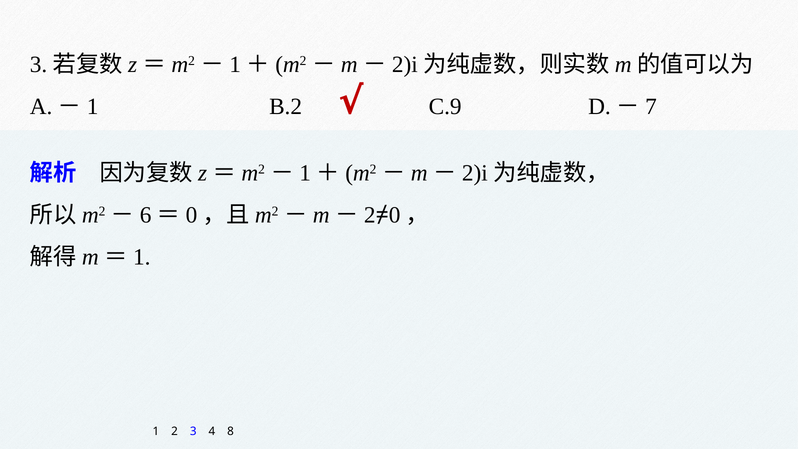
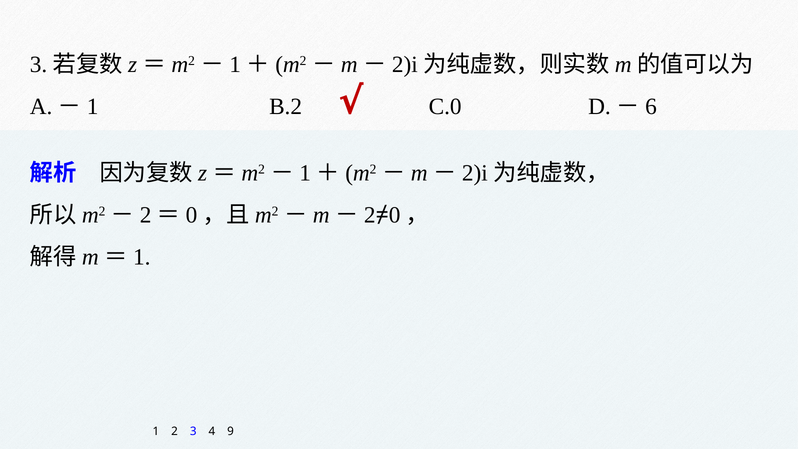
C.9: C.9 -> C.0
7: 7 -> 6
6 at (146, 215): 6 -> 2
8: 8 -> 9
